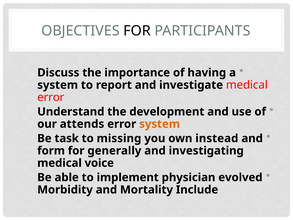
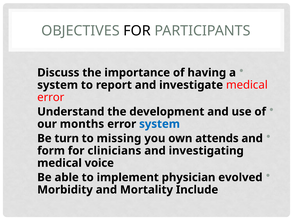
attends: attends -> months
system at (160, 124) colour: orange -> blue
task: task -> turn
instead: instead -> attends
generally: generally -> clinicians
